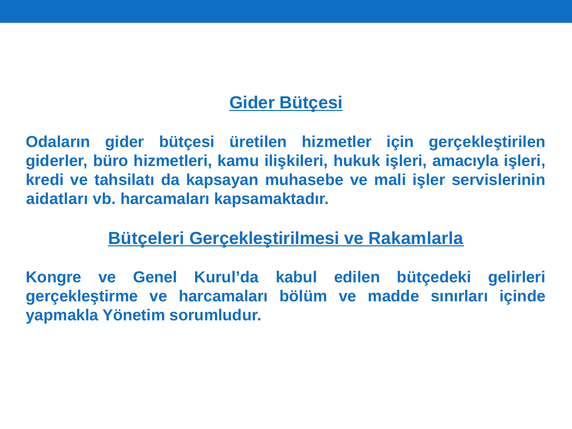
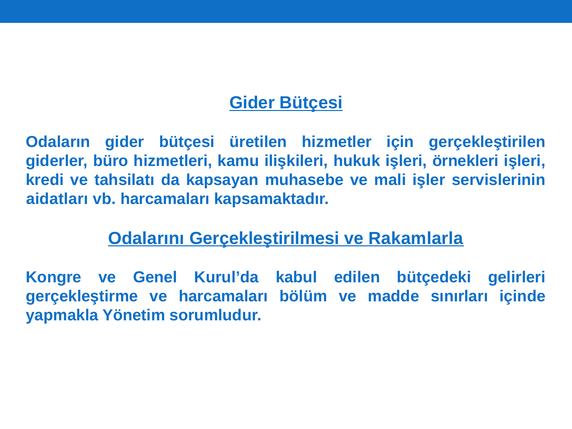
amacıyla: amacıyla -> örnekleri
Bütçeleri: Bütçeleri -> Odalarını
